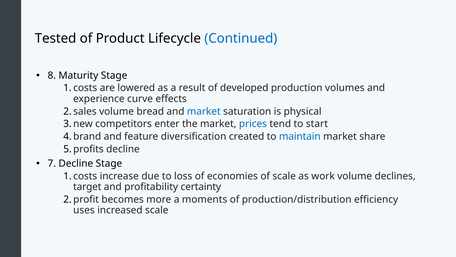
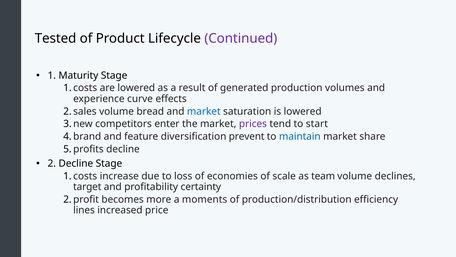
Continued colour: blue -> purple
8: 8 -> 1
developed: developed -> generated
is physical: physical -> lowered
prices colour: blue -> purple
created: created -> prevent
7: 7 -> 2
work: work -> team
uses: uses -> lines
increased scale: scale -> price
